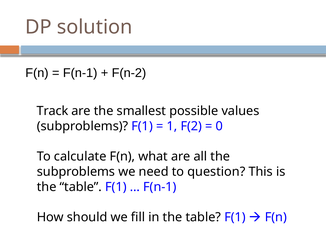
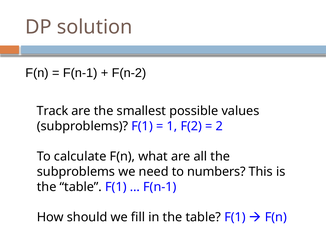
0: 0 -> 2
question: question -> numbers
